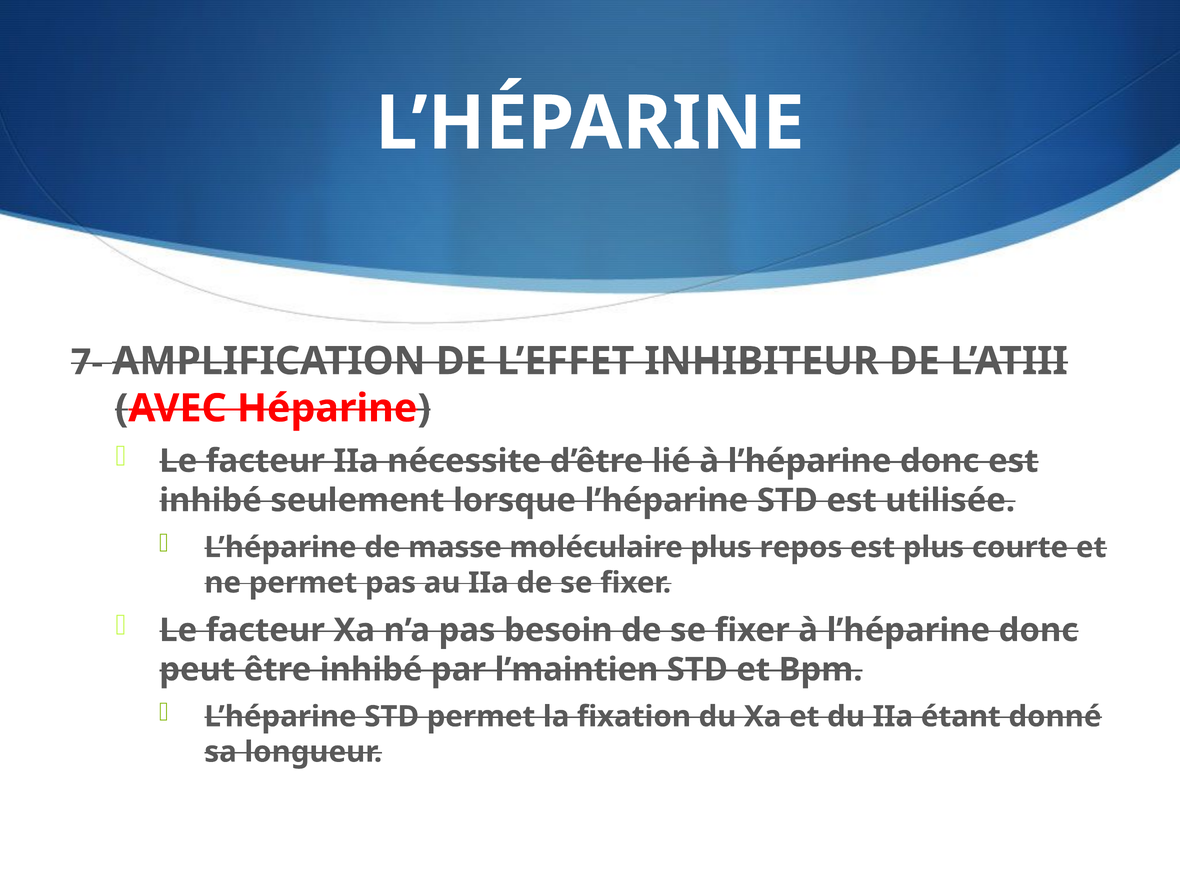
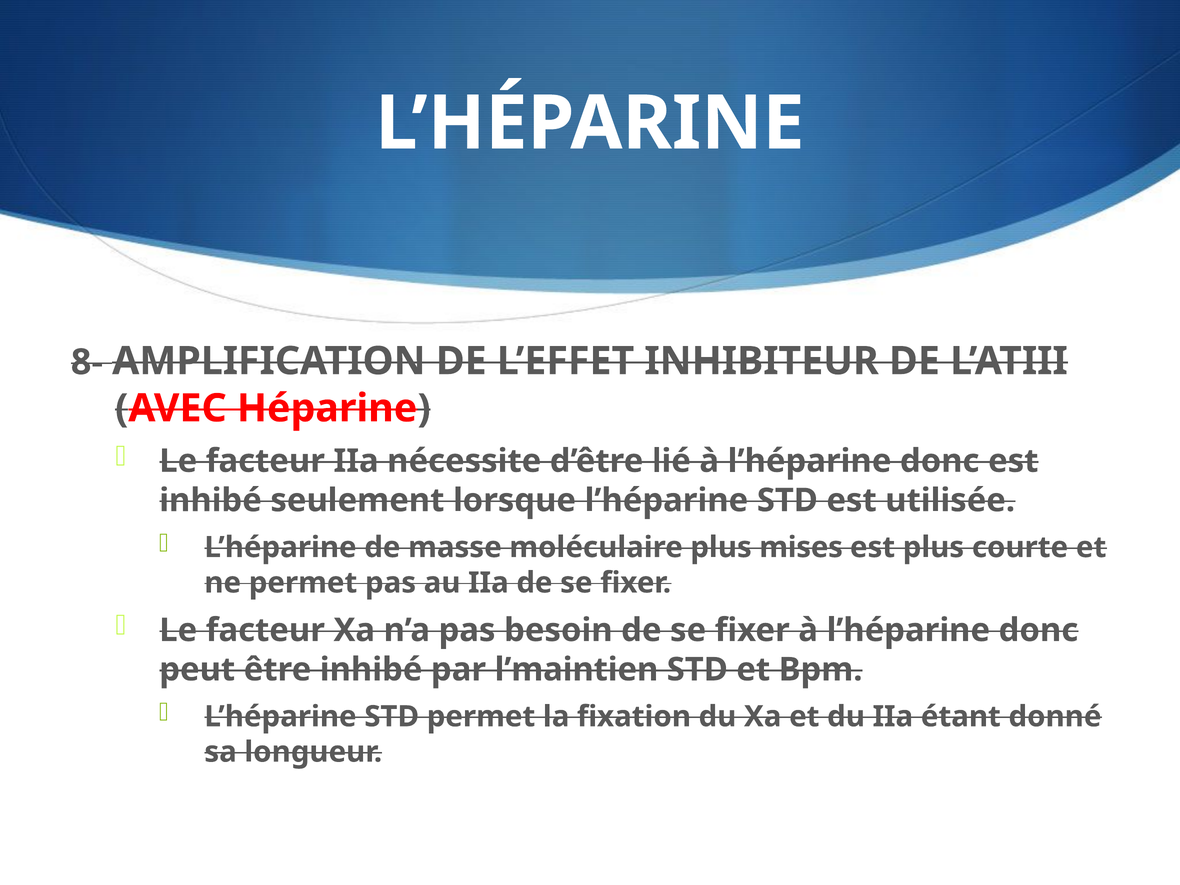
7-: 7- -> 8-
repos: repos -> mises
